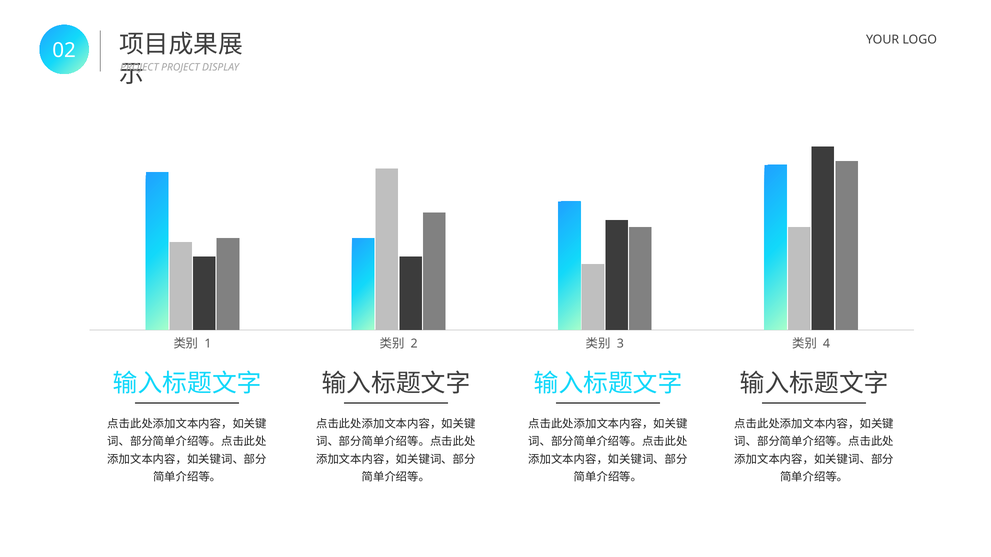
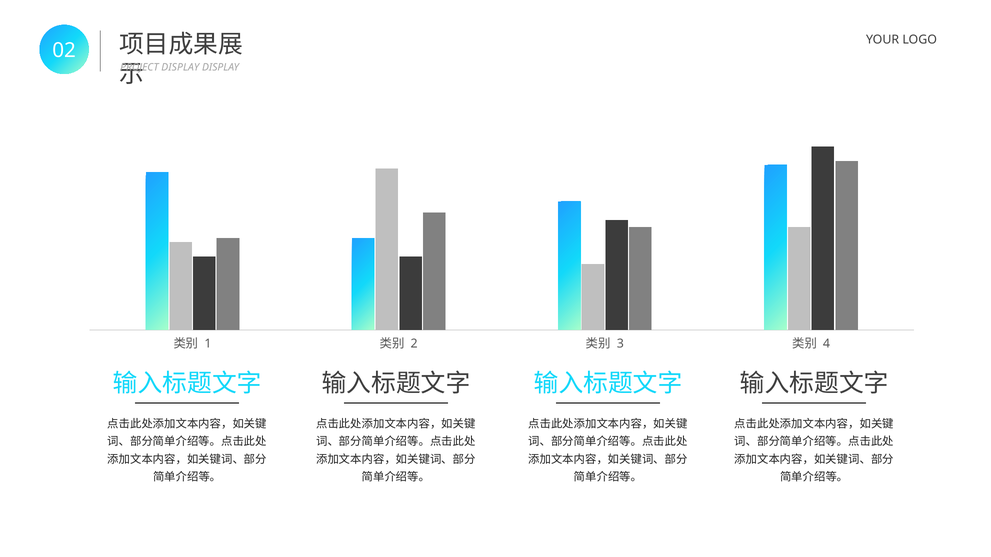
PROJECT at (180, 67): PROJECT -> DISPLAY
